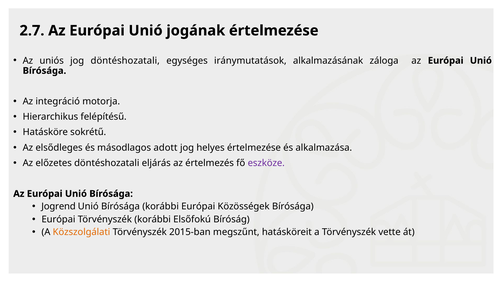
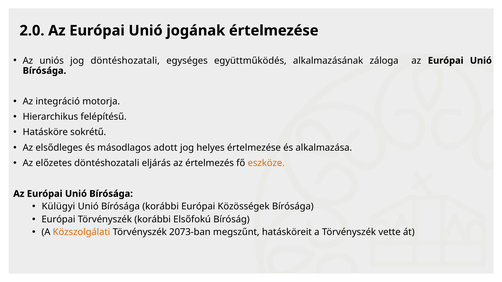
2.7: 2.7 -> 2.0
iránymutatások: iránymutatások -> együttműködés
eszköze colour: purple -> orange
Jogrend: Jogrend -> Külügyi
2015-ban: 2015-ban -> 2073-ban
